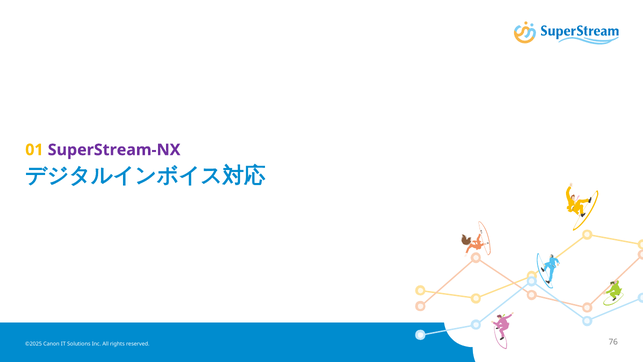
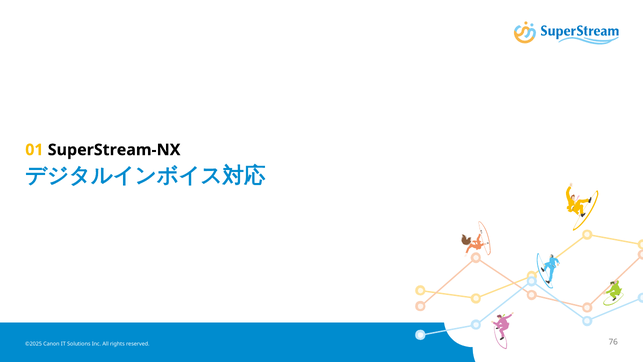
SuperStream-NX colour: purple -> black
